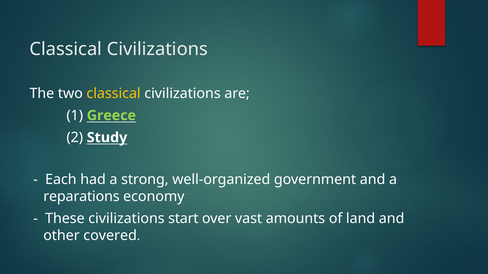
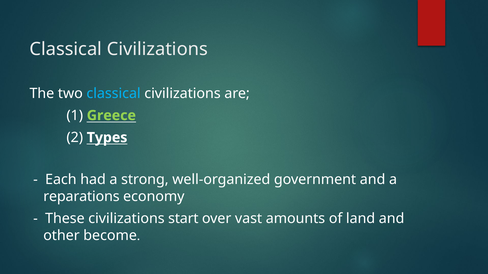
classical at (114, 94) colour: yellow -> light blue
Study: Study -> Types
covered: covered -> become
